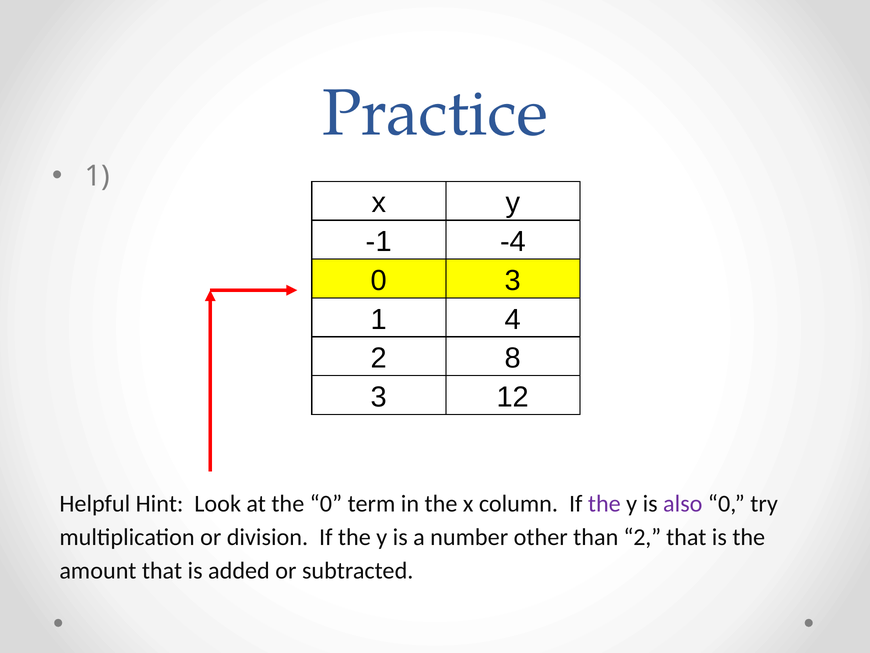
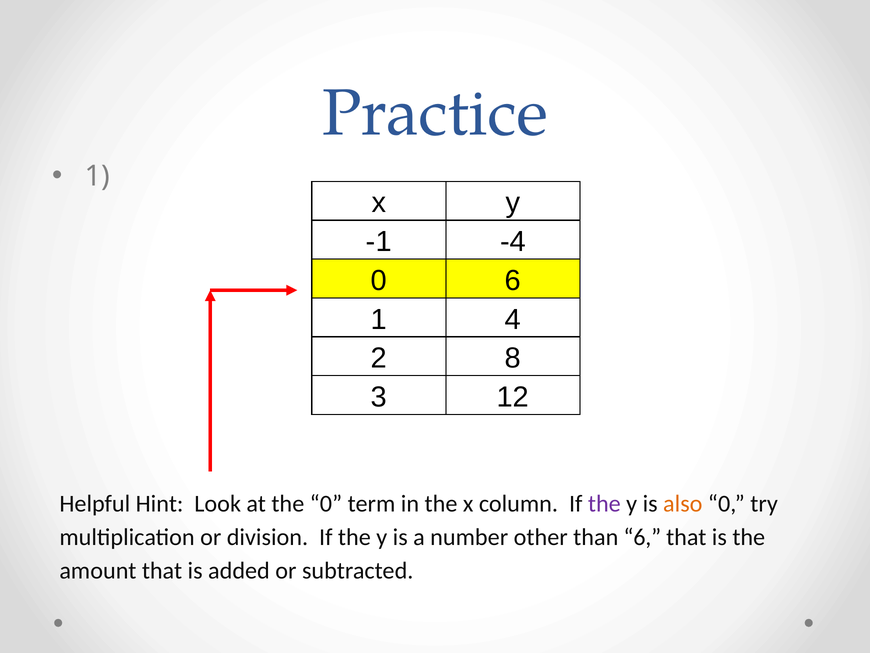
0 3: 3 -> 6
also colour: purple -> orange
than 2: 2 -> 6
